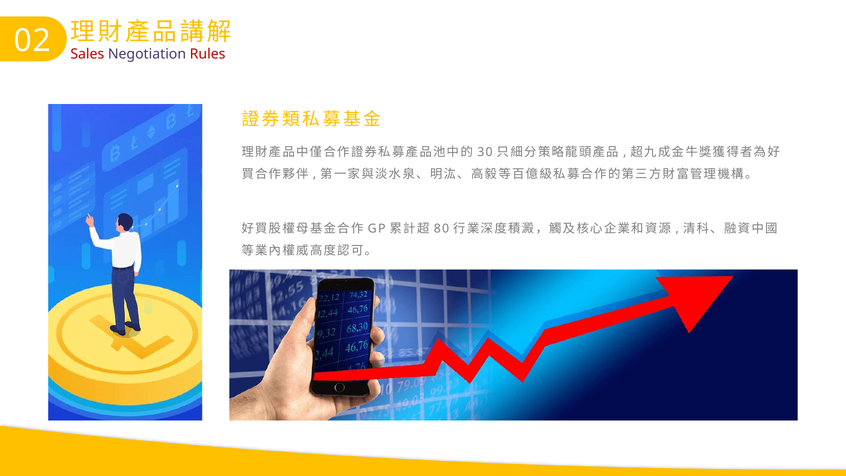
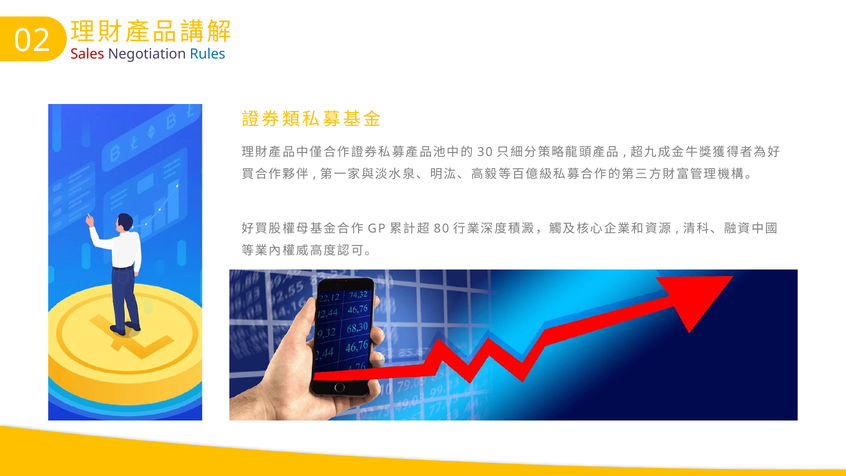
Rules colour: red -> blue
